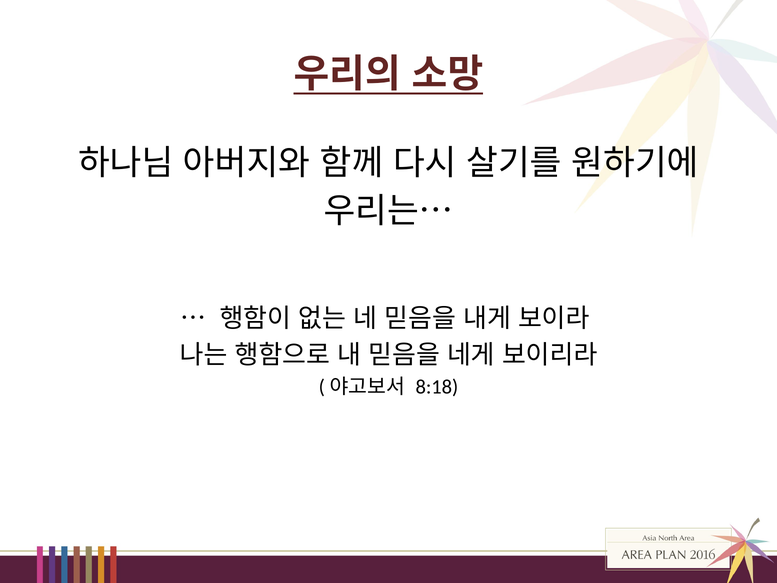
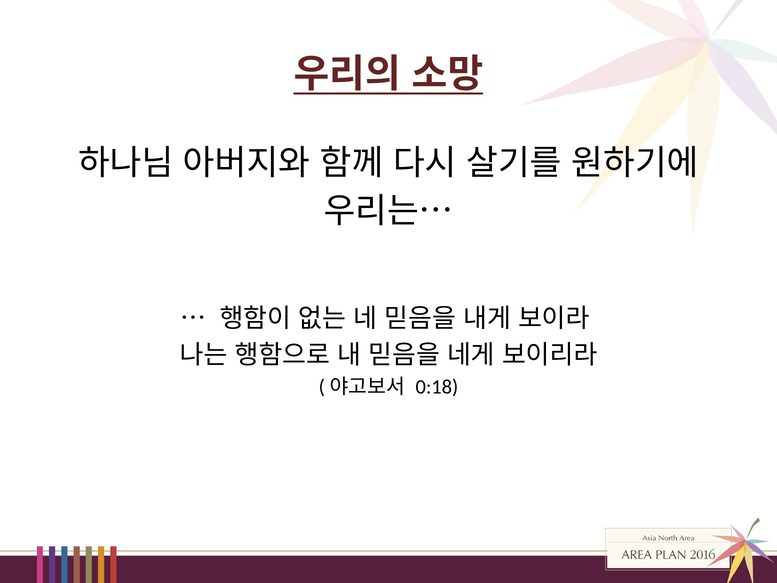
8:18: 8:18 -> 0:18
